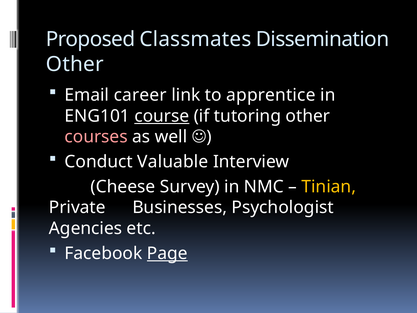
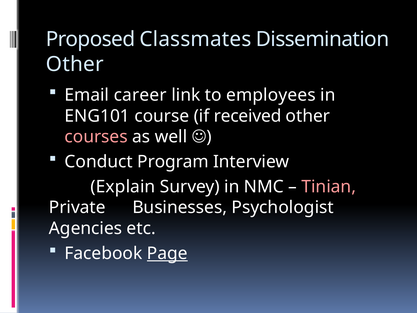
apprentice: apprentice -> employees
course underline: present -> none
tutoring: tutoring -> received
Valuable: Valuable -> Program
Cheese: Cheese -> Explain
Tinian colour: yellow -> pink
